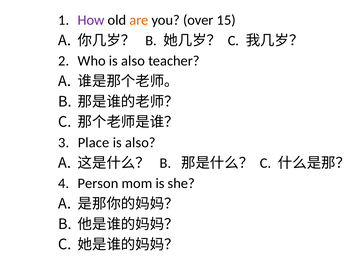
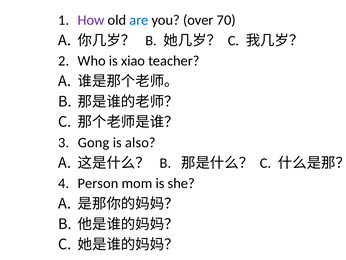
are colour: orange -> blue
15: 15 -> 70
Who is also: also -> xiao
Place: Place -> Gong
